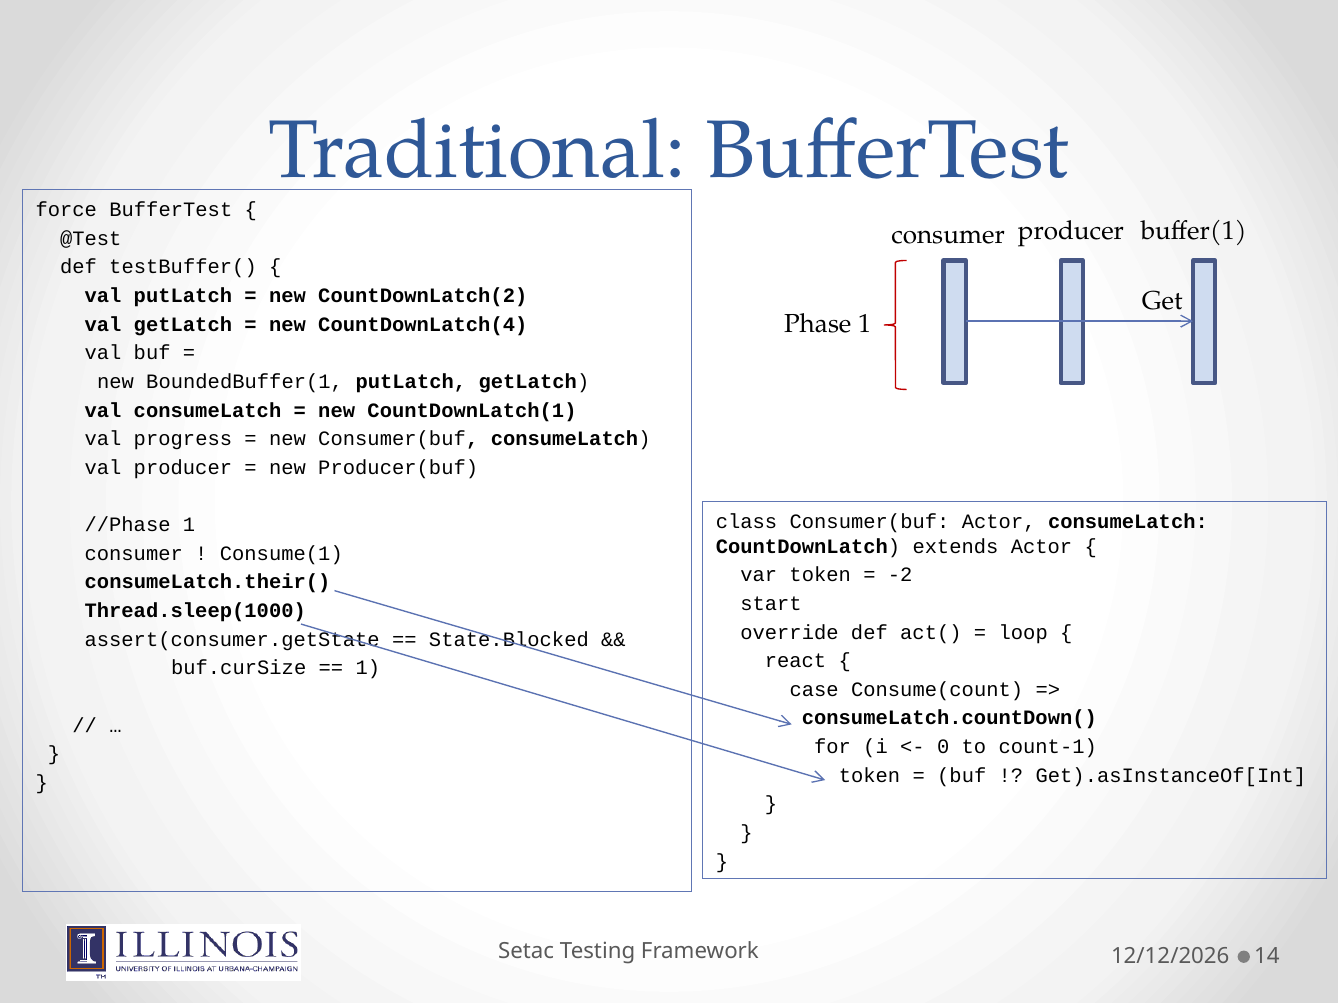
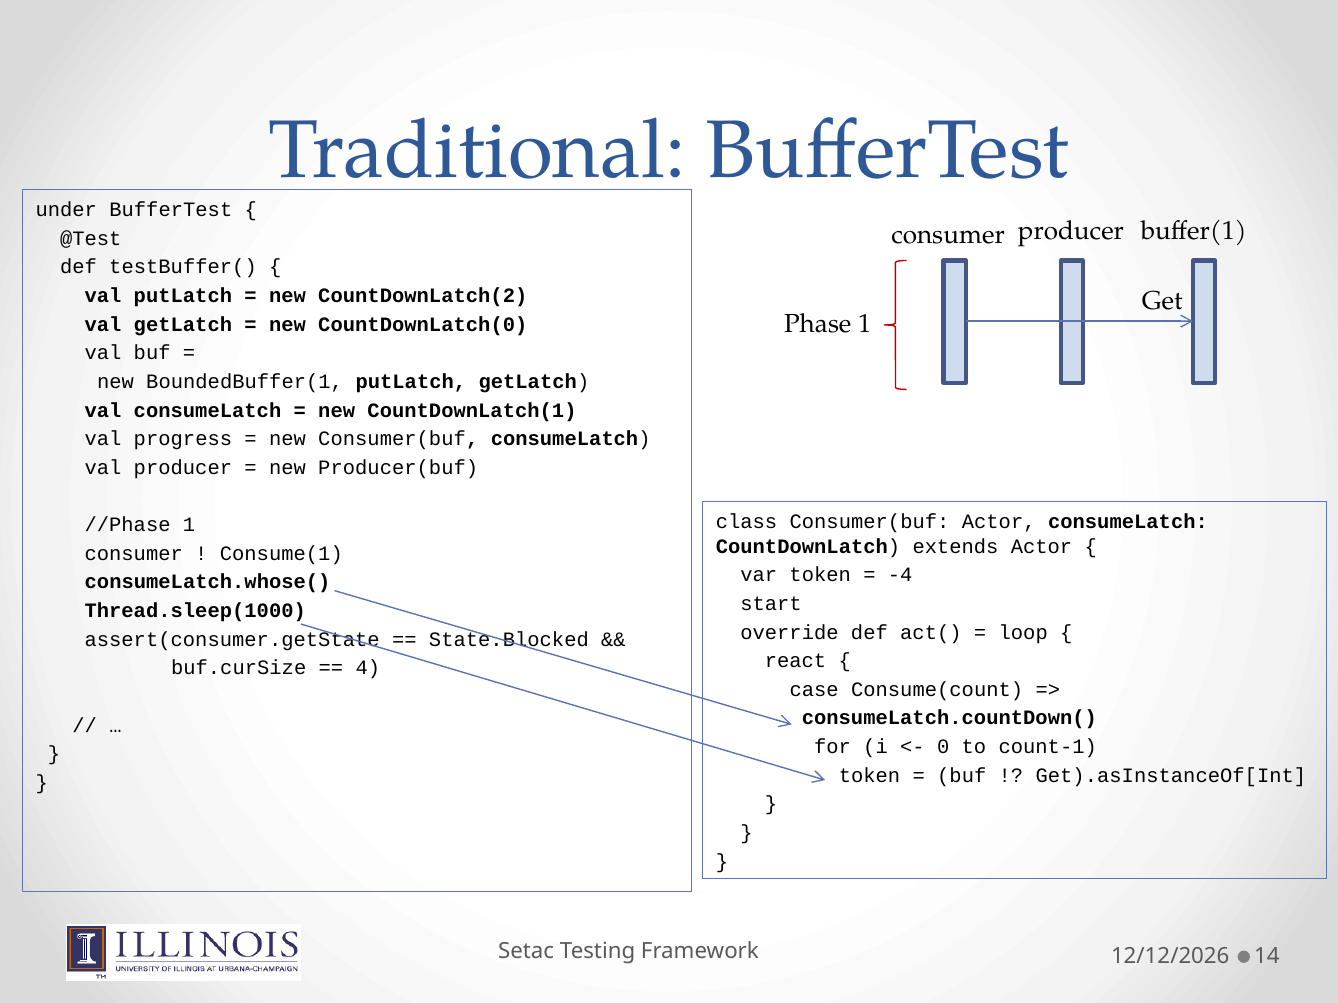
force: force -> under
CountDownLatch(4: CountDownLatch(4 -> CountDownLatch(0
-2: -2 -> -4
consumeLatch.their(: consumeLatch.their( -> consumeLatch.whose(
1 at (368, 668): 1 -> 4
